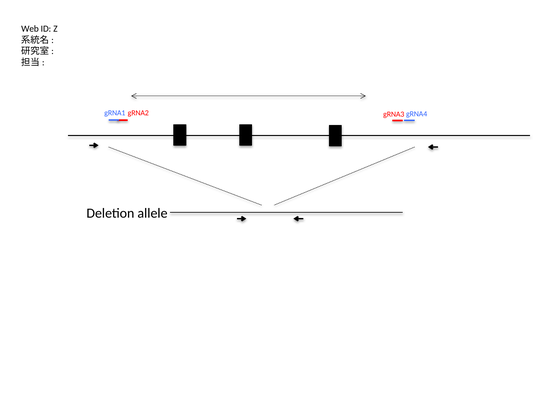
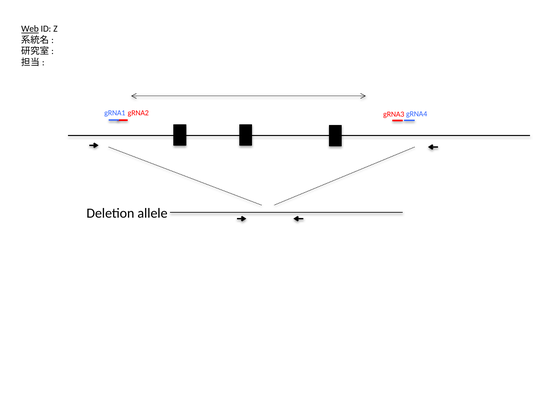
Web underline: none -> present
